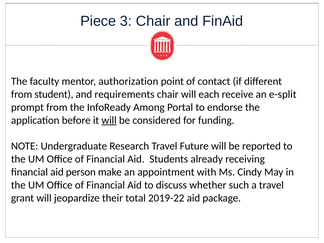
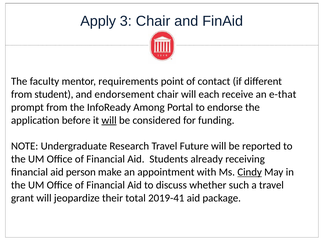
Piece: Piece -> Apply
authorization: authorization -> requirements
requirements: requirements -> endorsement
e-split: e-split -> e-that
Cindy underline: none -> present
2019-22: 2019-22 -> 2019-41
